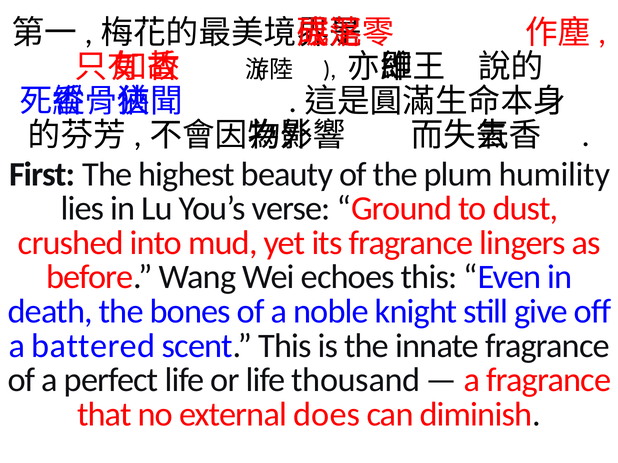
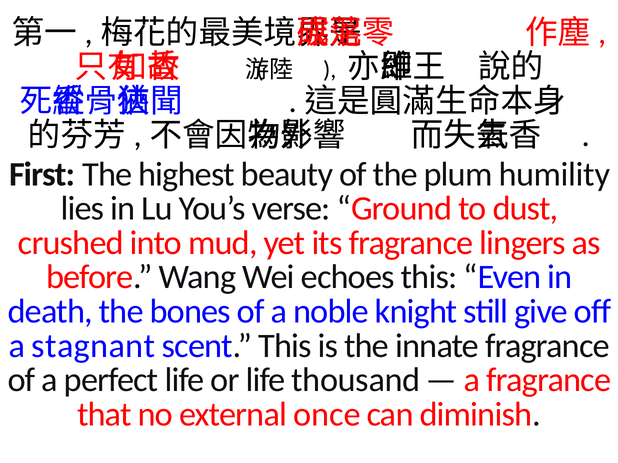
battered: battered -> stagnant
does: does -> once
